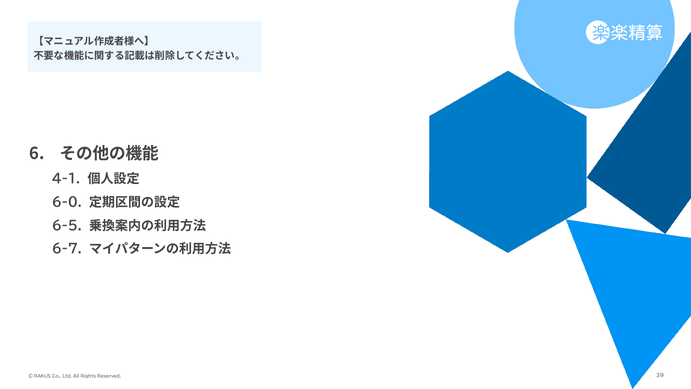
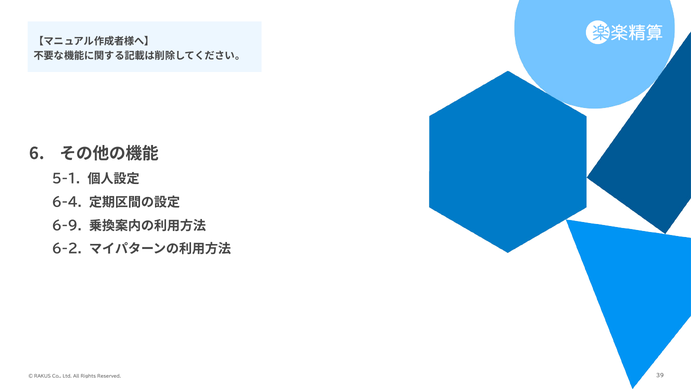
4-1: 4-1 -> 5-1
6-0: 6-0 -> 6-4
6-5: 6-5 -> 6-9
6-7: 6-7 -> 6-2
